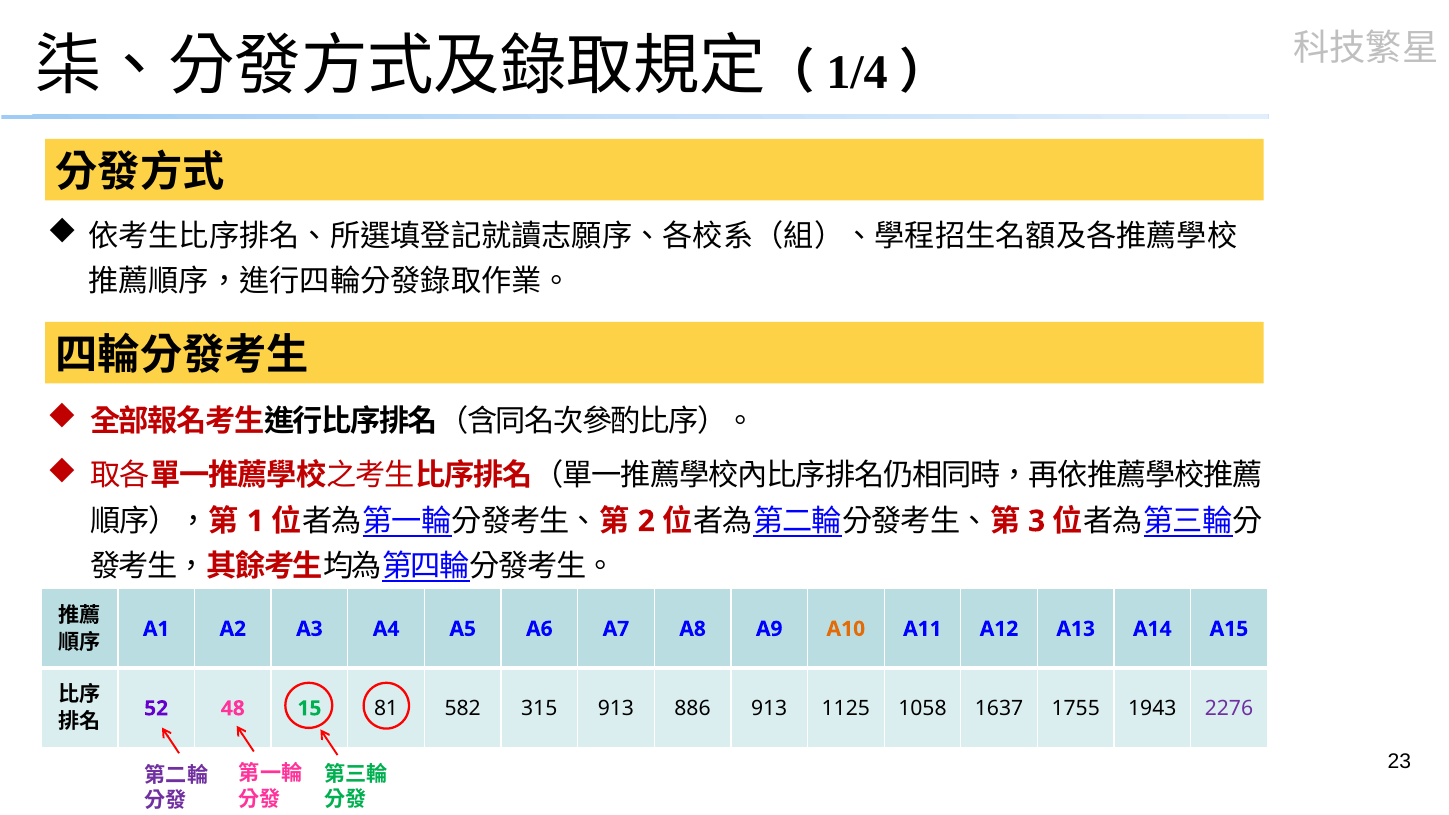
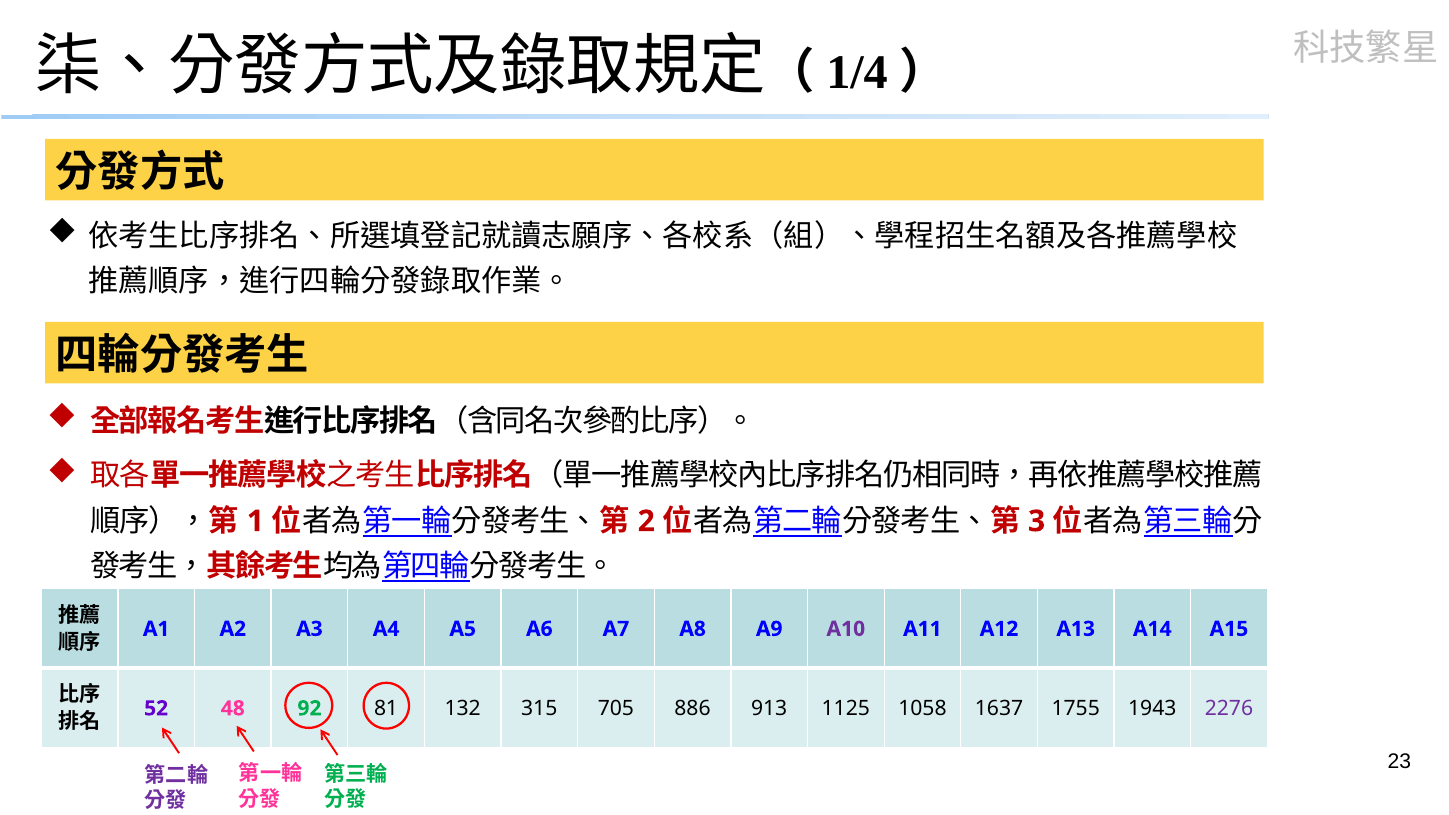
A10 colour: orange -> purple
15: 15 -> 92
582: 582 -> 132
315 913: 913 -> 705
